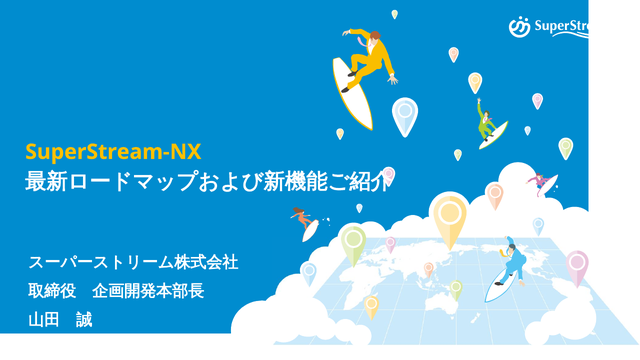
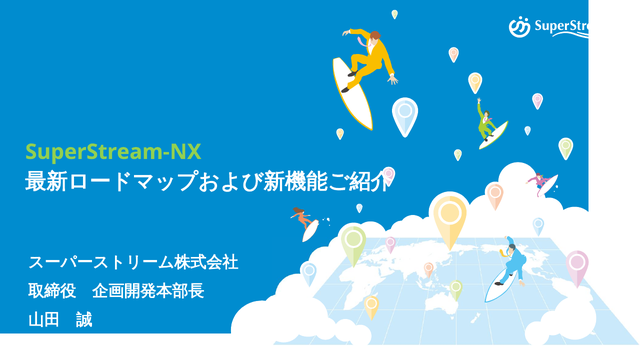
SuperStream-NX colour: yellow -> light green
